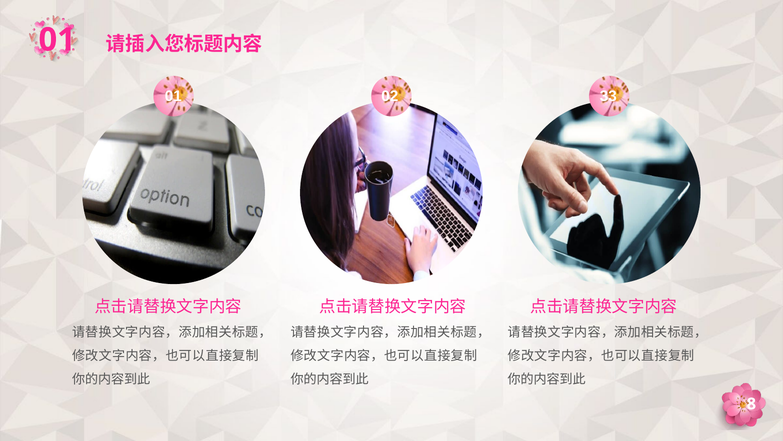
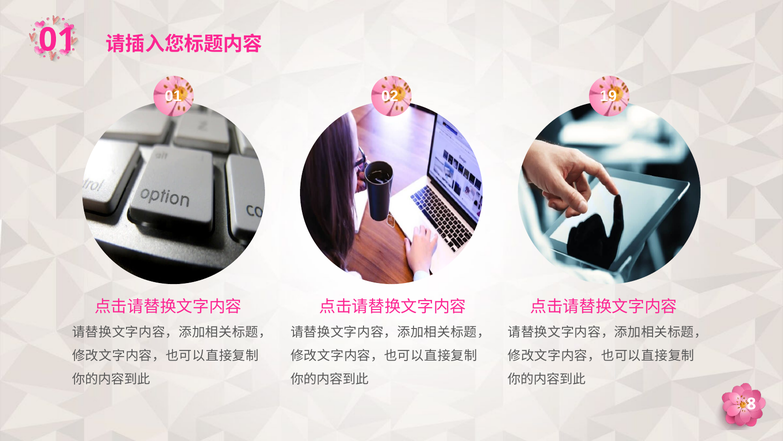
33: 33 -> 19
